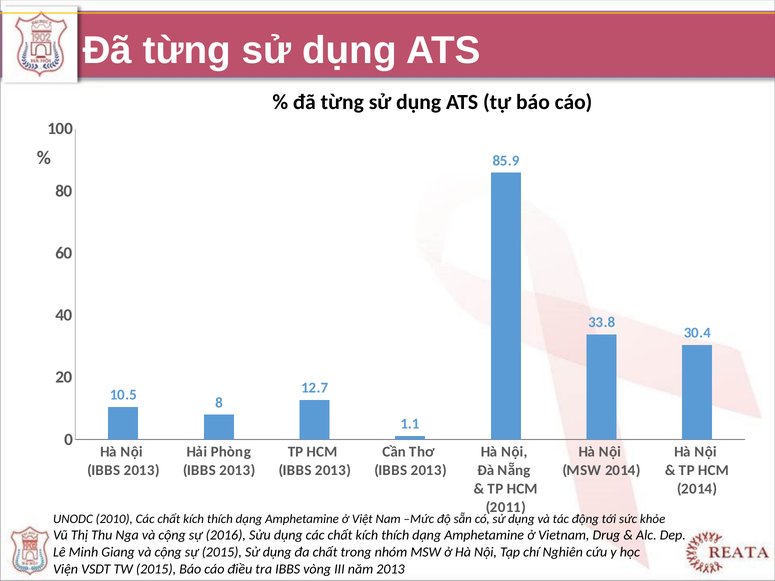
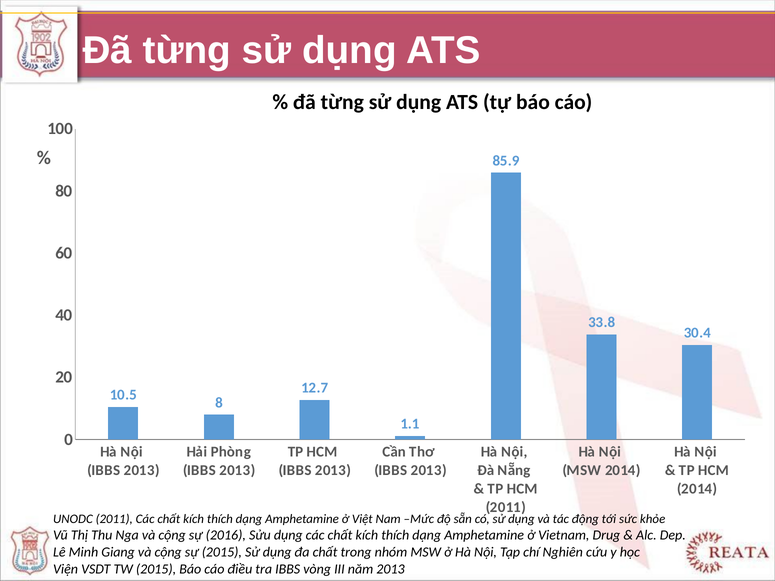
UNODC 2010: 2010 -> 2011
